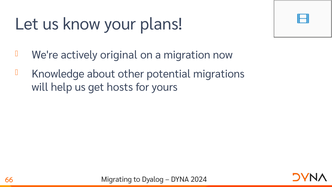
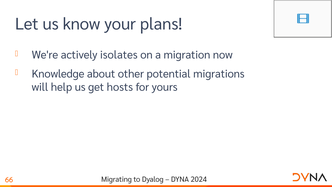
original: original -> isolates
